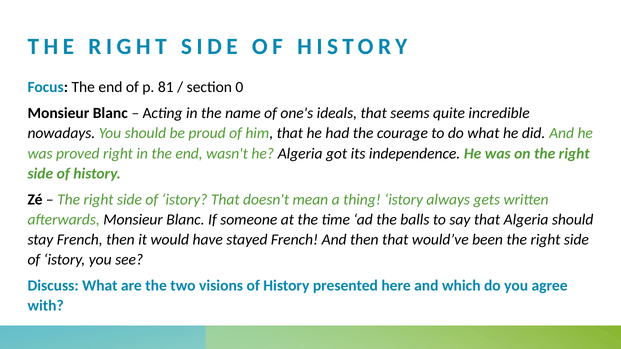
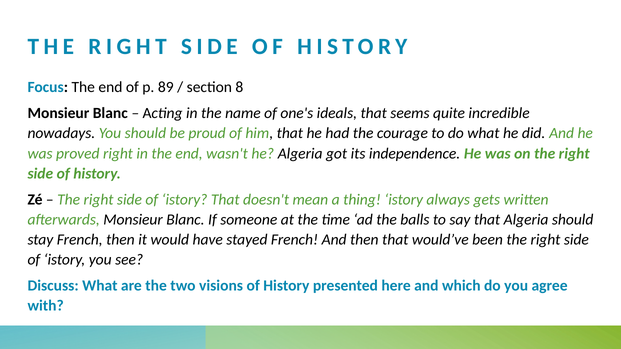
81: 81 -> 89
0: 0 -> 8
